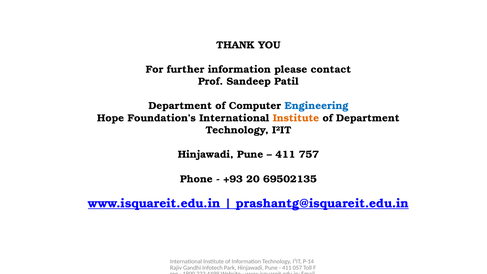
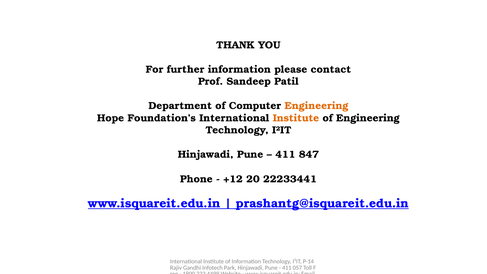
Engineering at (316, 106) colour: blue -> orange
of Department: Department -> Engineering
757: 757 -> 847
+93: +93 -> +12
69502135: 69502135 -> 22233441
